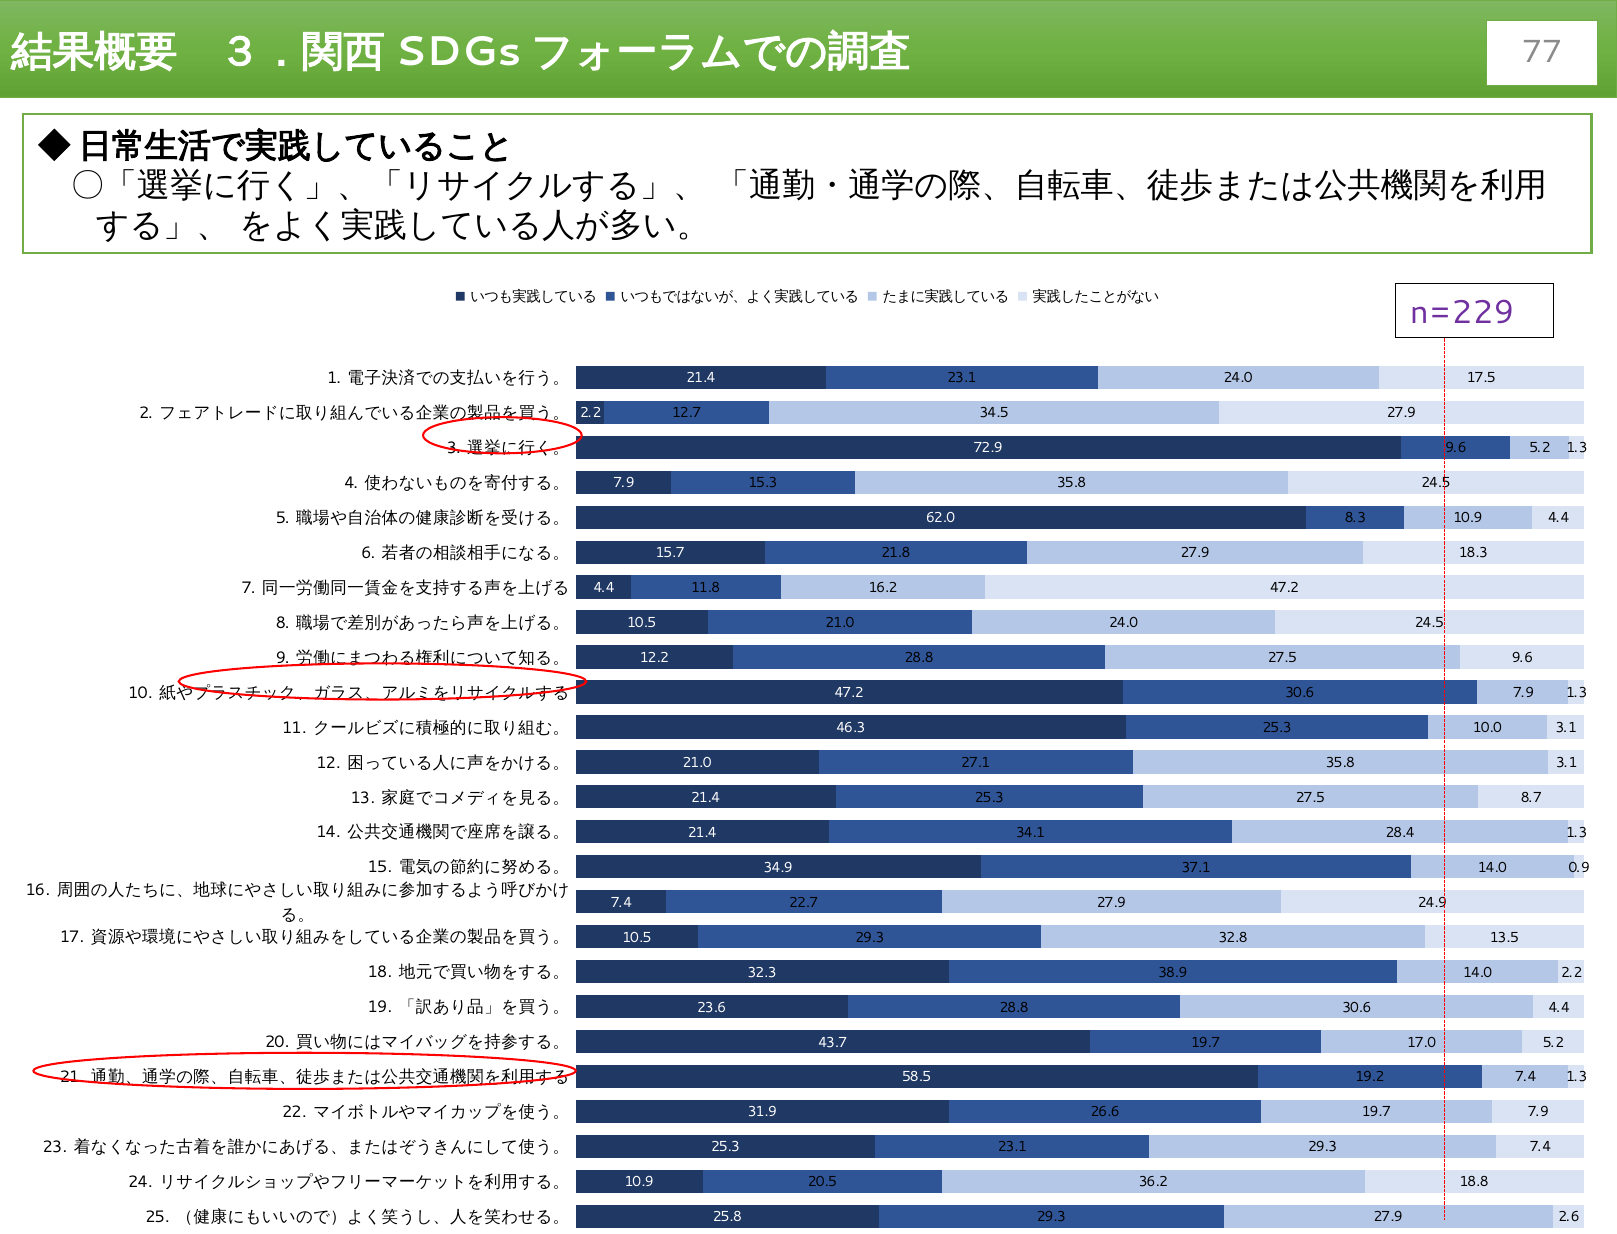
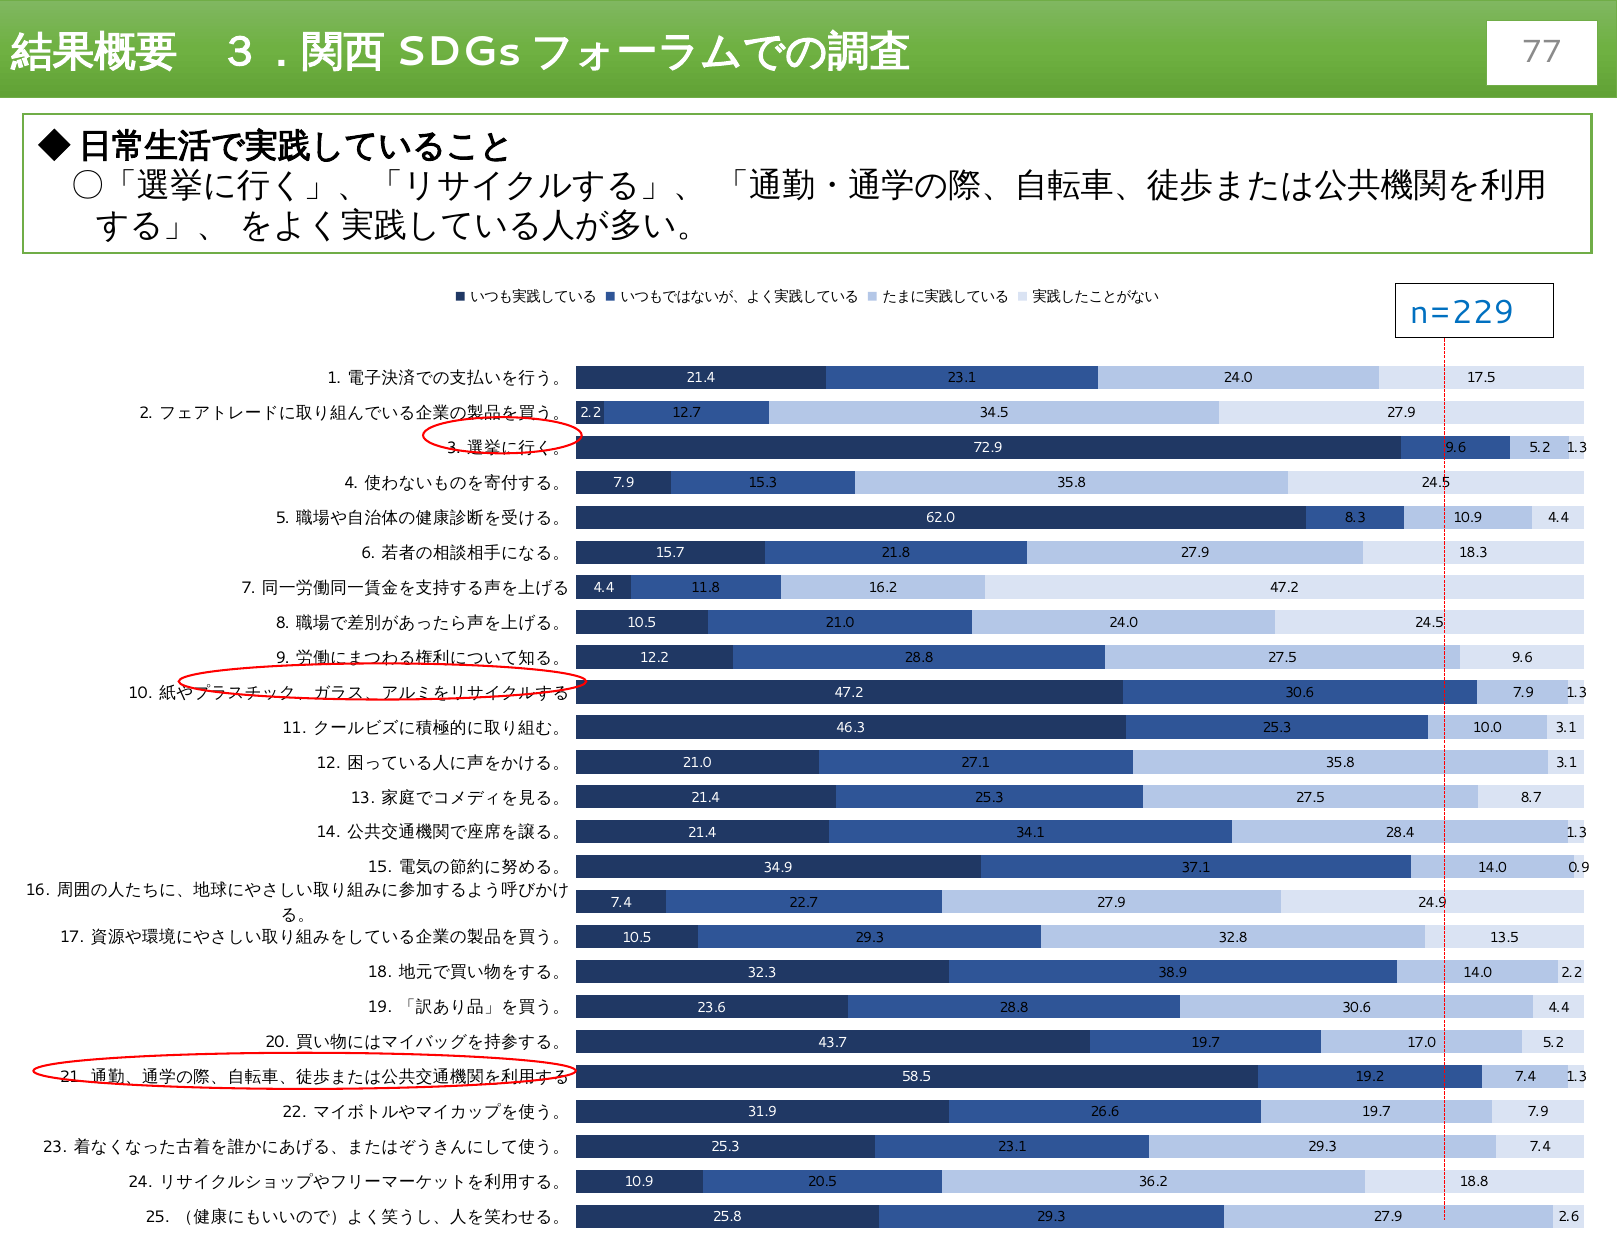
n=229 colour: purple -> blue
